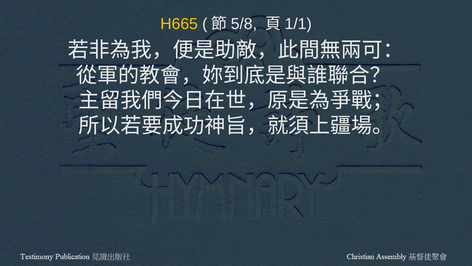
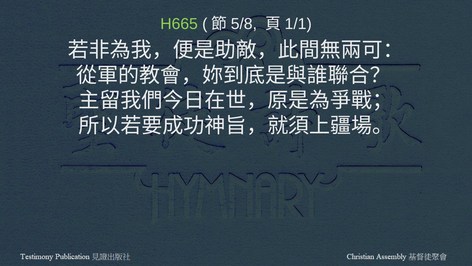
H665 colour: yellow -> light green
